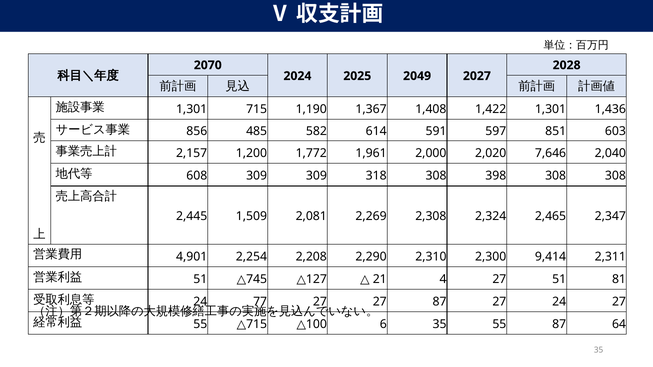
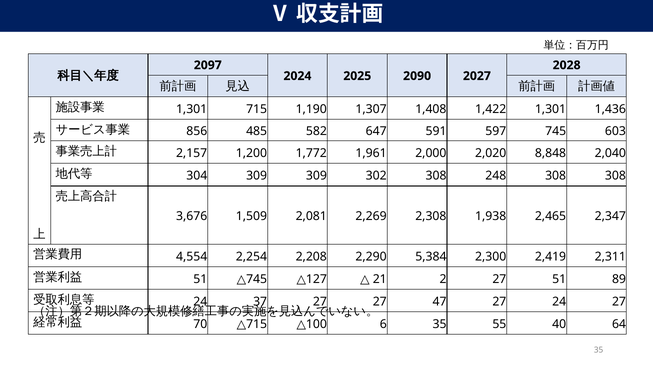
2070: 2070 -> 2097
2049: 2049 -> 2090
1,367: 1,367 -> 1,307
614: 614 -> 647
597 851: 851 -> 745
7,646: 7,646 -> 8,848
608: 608 -> 304
318: 318 -> 302
398: 398 -> 248
2,445: 2,445 -> 3,676
2,324: 2,324 -> 1,938
4,901: 4,901 -> 4,554
2,310: 2,310 -> 5,384
9,414: 9,414 -> 2,419
4: 4 -> 2
81: 81 -> 89
77: 77 -> 37
27 87: 87 -> 47
55 at (200, 324): 55 -> 70
55 87: 87 -> 40
